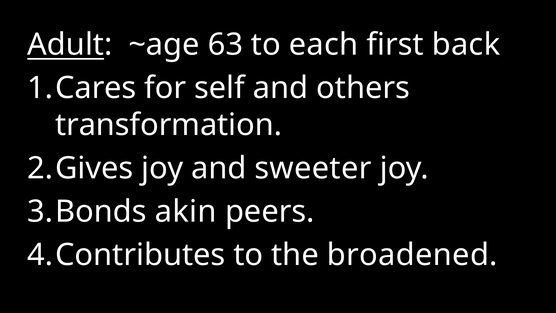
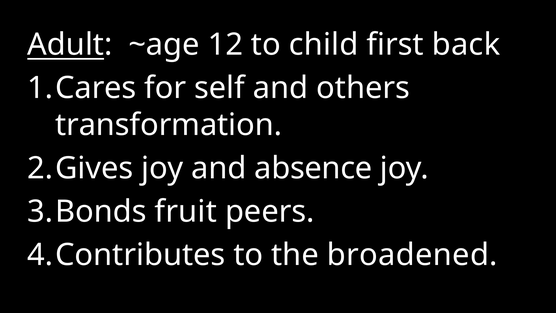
63: 63 -> 12
each: each -> child
sweeter: sweeter -> absence
akin: akin -> fruit
